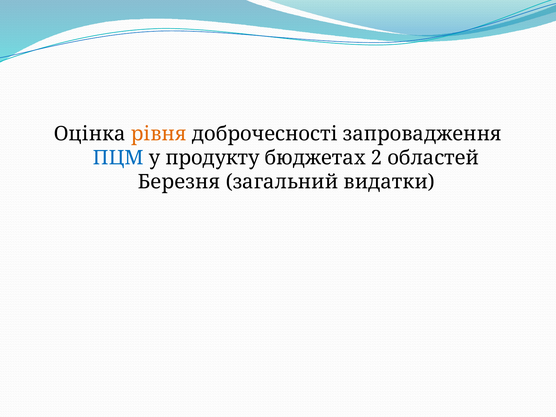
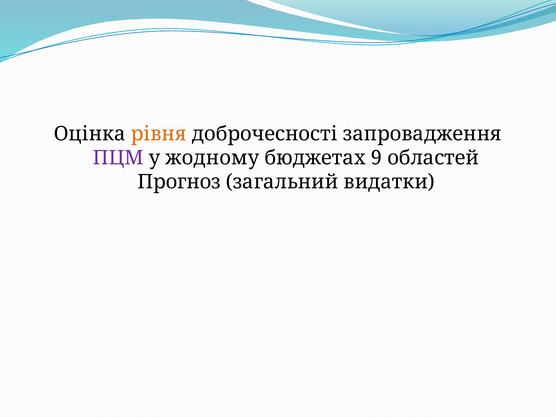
ПЦМ colour: blue -> purple
продукту: продукту -> жодному
2: 2 -> 9
Березня: Березня -> Прогноз
